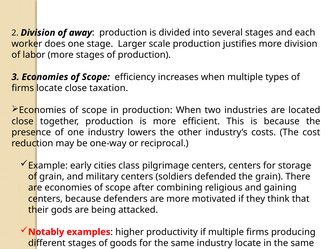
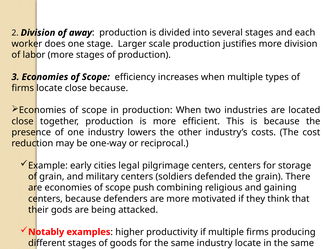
close taxation: taxation -> because
class: class -> legal
after: after -> push
